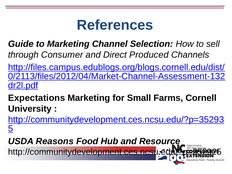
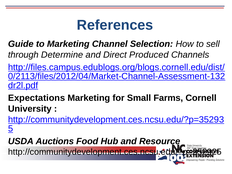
Consumer: Consumer -> Determine
Reasons: Reasons -> Auctions
